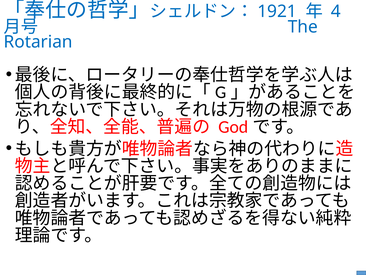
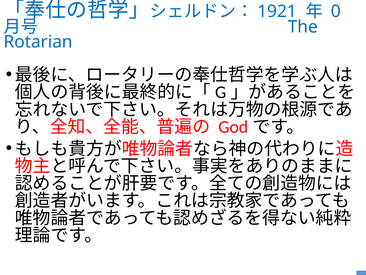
4: 4 -> 0
